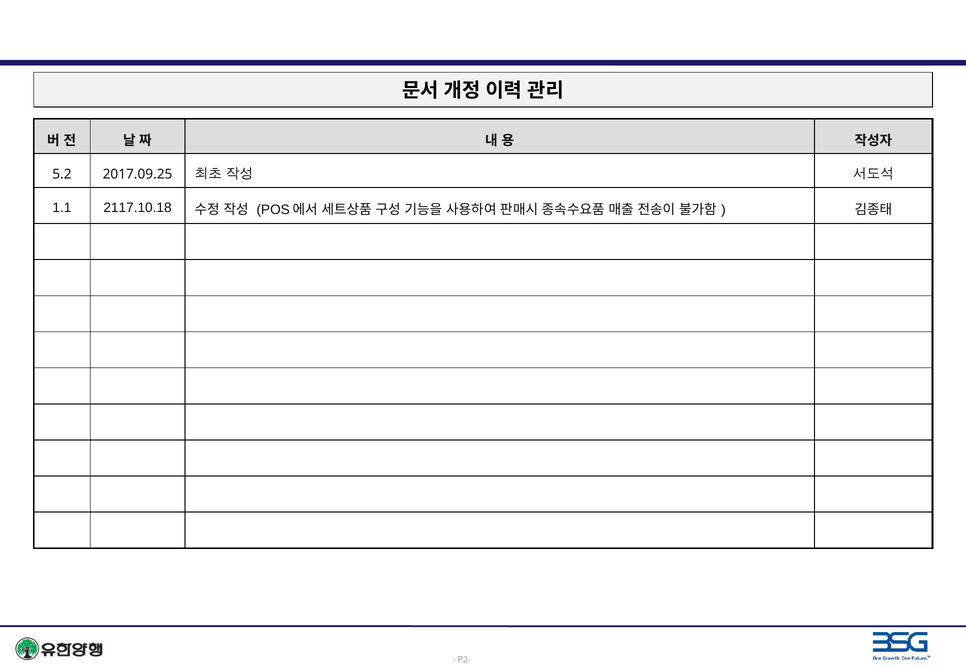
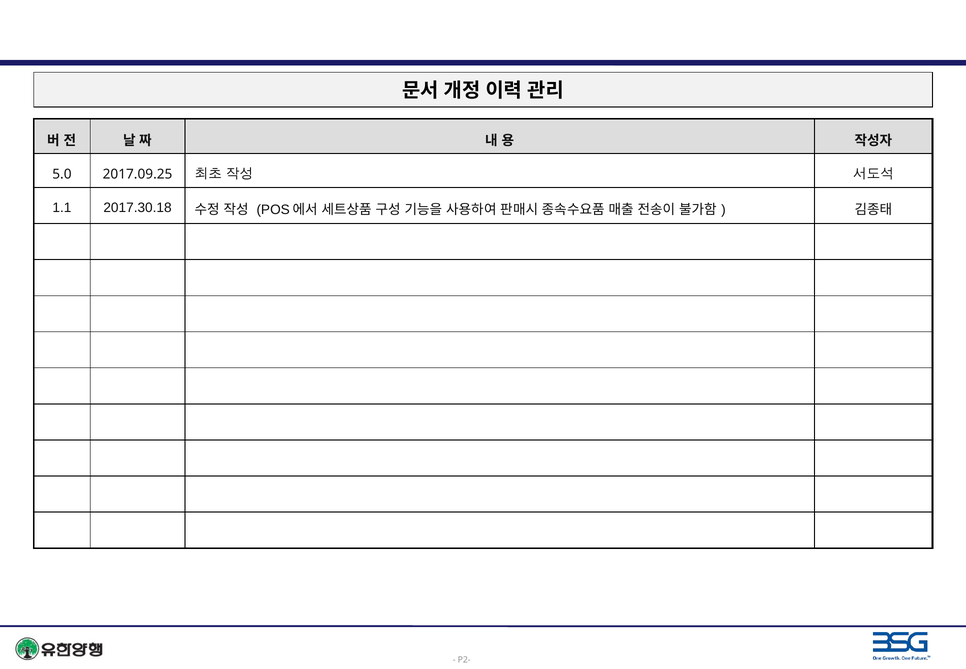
5.2: 5.2 -> 5.0
2117.10.18: 2117.10.18 -> 2017.30.18
